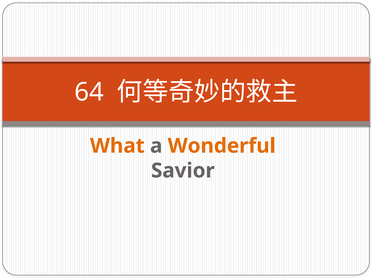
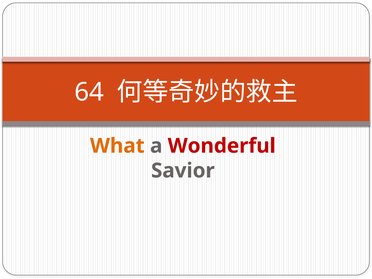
Wonderful colour: orange -> red
